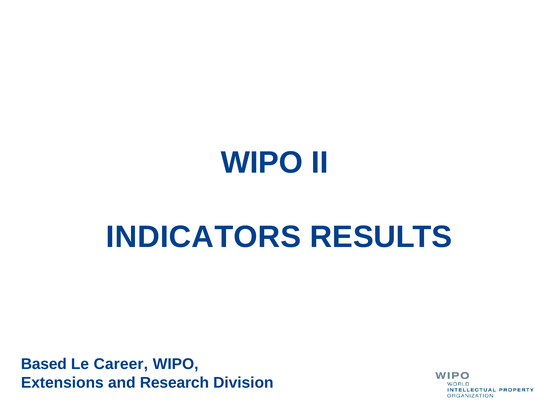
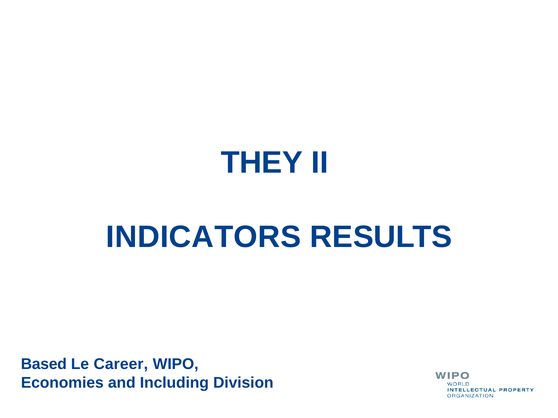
WIPO at (262, 163): WIPO -> THEY
Extensions: Extensions -> Economies
Research: Research -> Including
